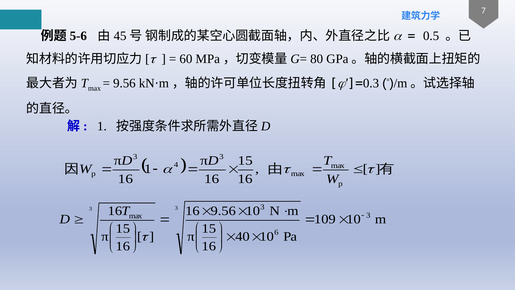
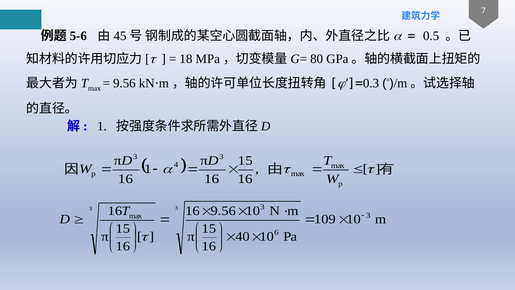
60: 60 -> 18
